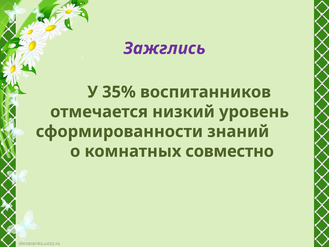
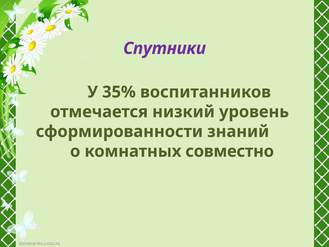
Зажглись: Зажглись -> Спутники
